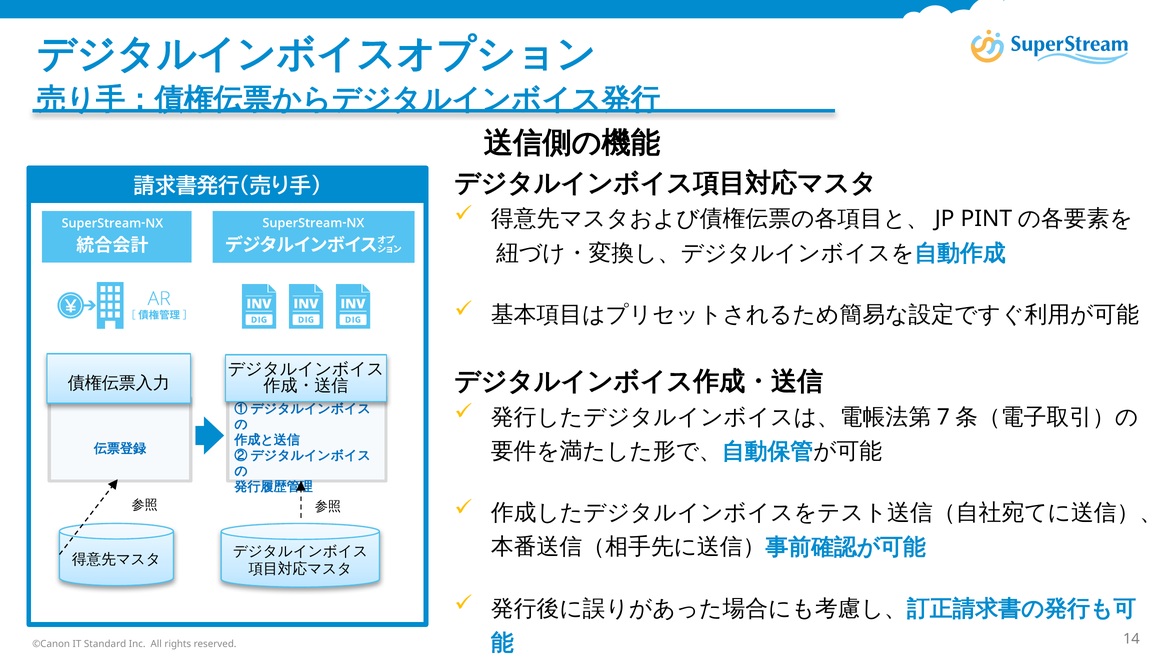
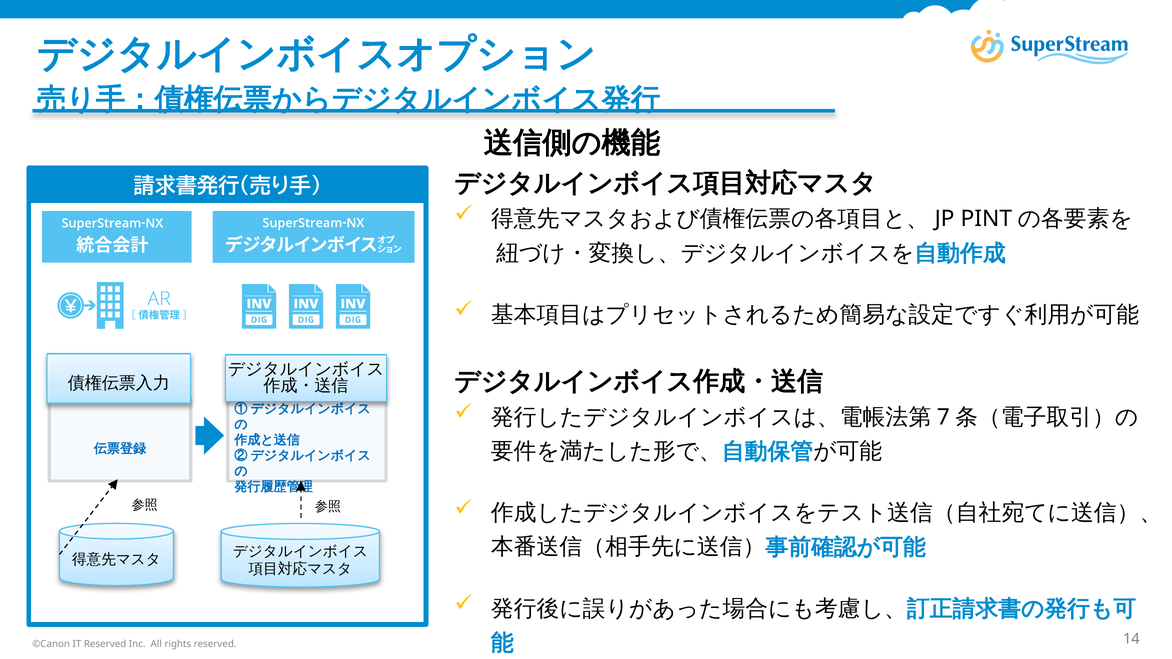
IT Standard: Standard -> Reserved
